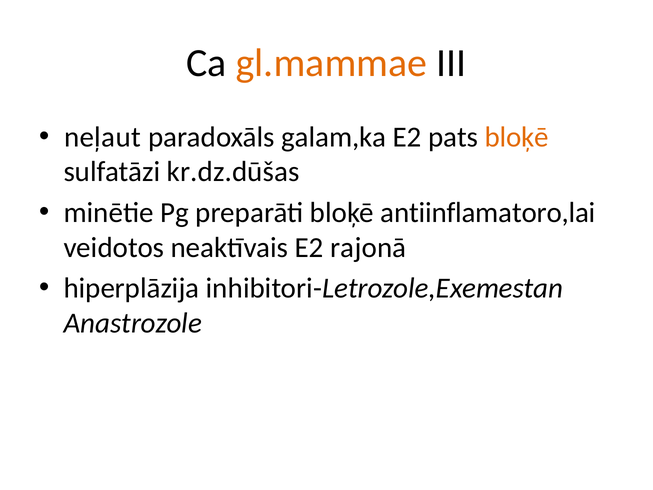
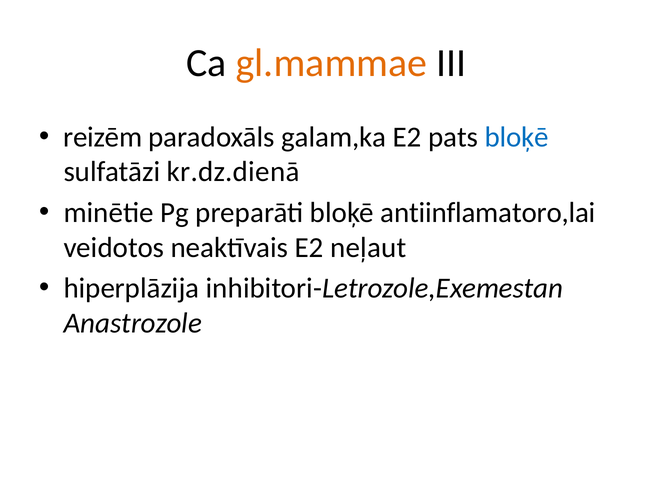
neļaut: neļaut -> reizēm
bloķē at (517, 137) colour: orange -> blue
kr.dz.dūšas: kr.dz.dūšas -> kr.dz.dienā
rajonā: rajonā -> neļaut
